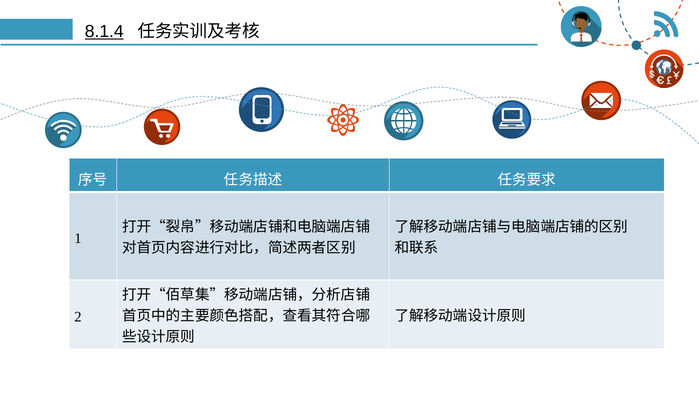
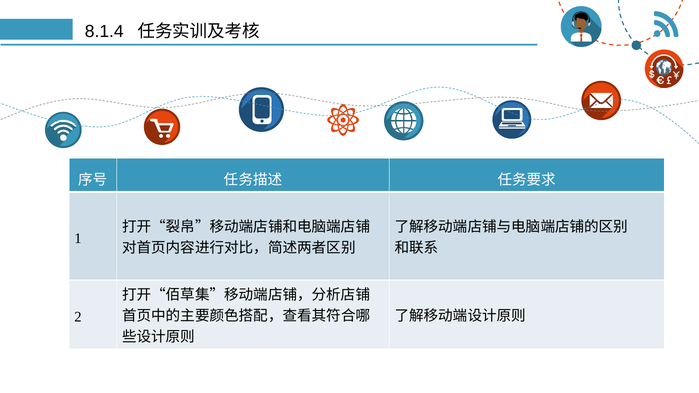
8.1.4 underline: present -> none
